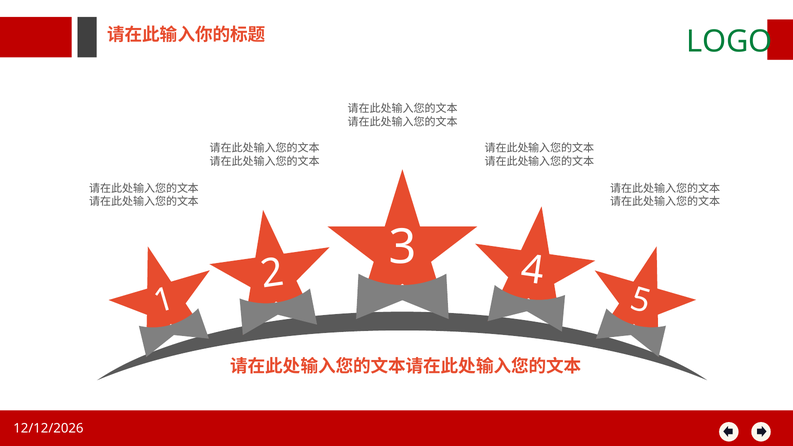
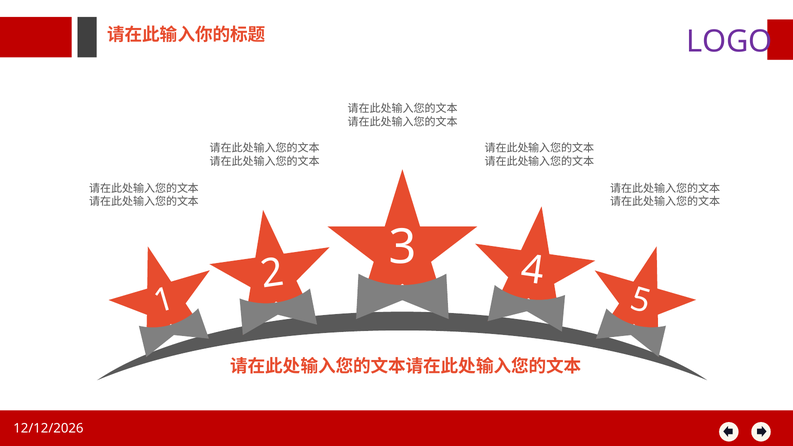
LOGO colour: green -> purple
